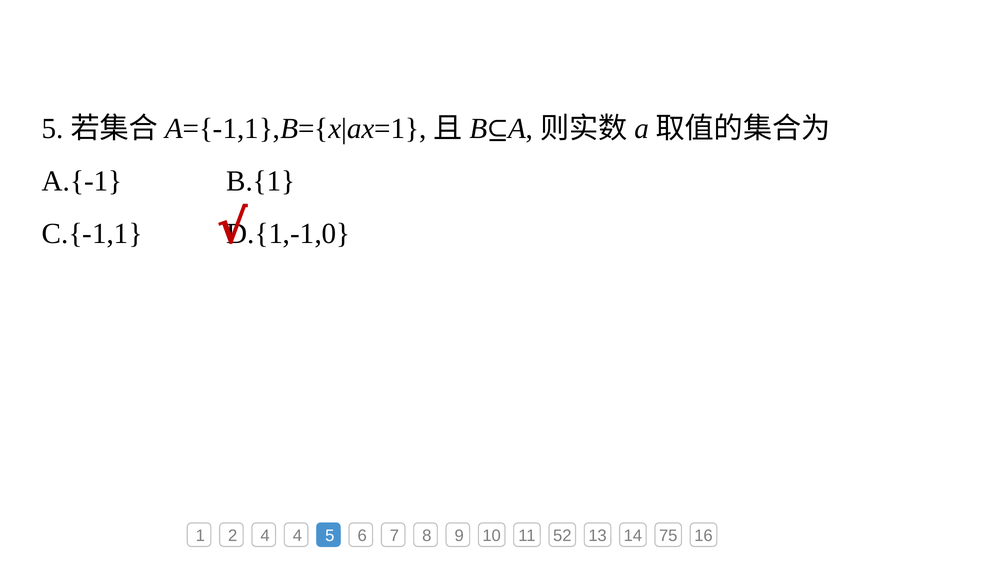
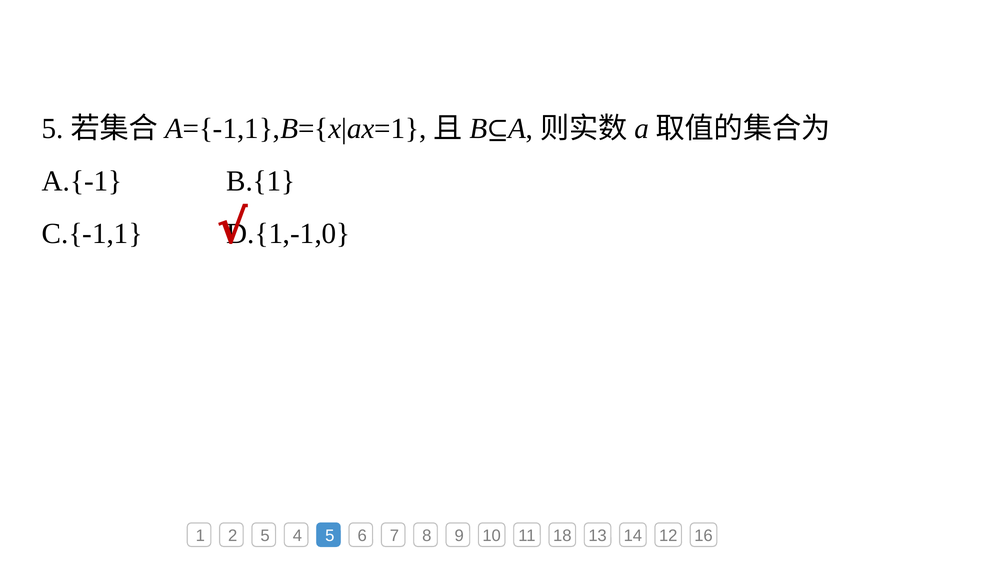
2 4: 4 -> 5
52: 52 -> 18
75: 75 -> 12
